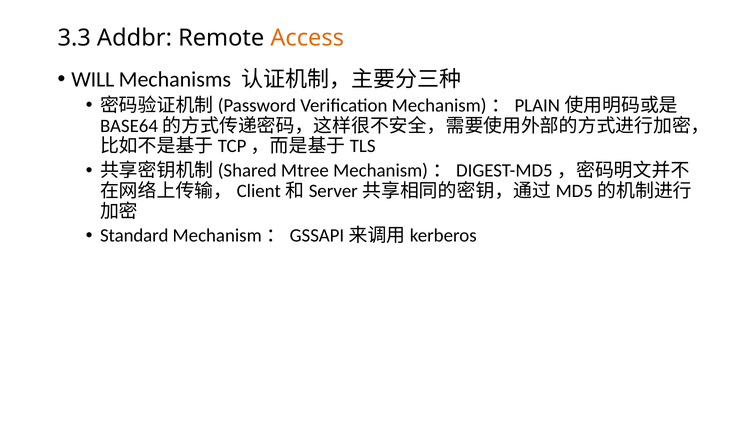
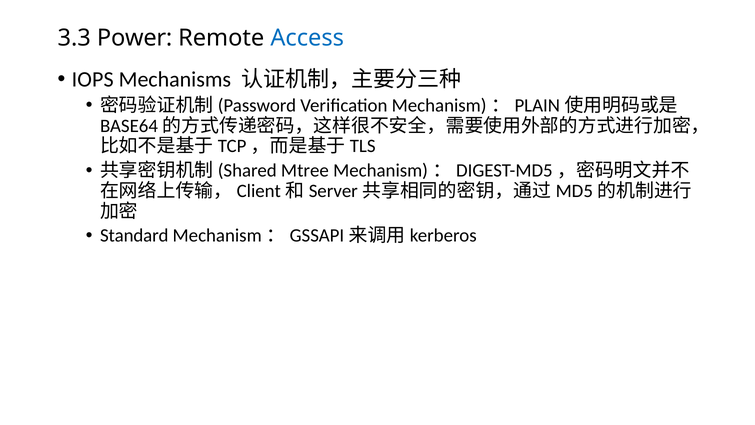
Addbr: Addbr -> Power
Access colour: orange -> blue
WILL: WILL -> IOPS
